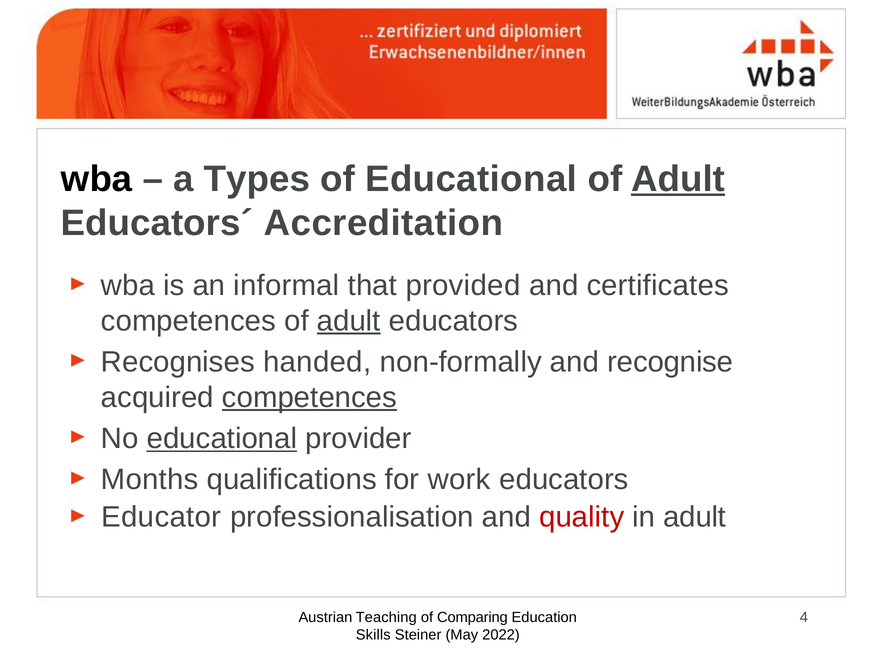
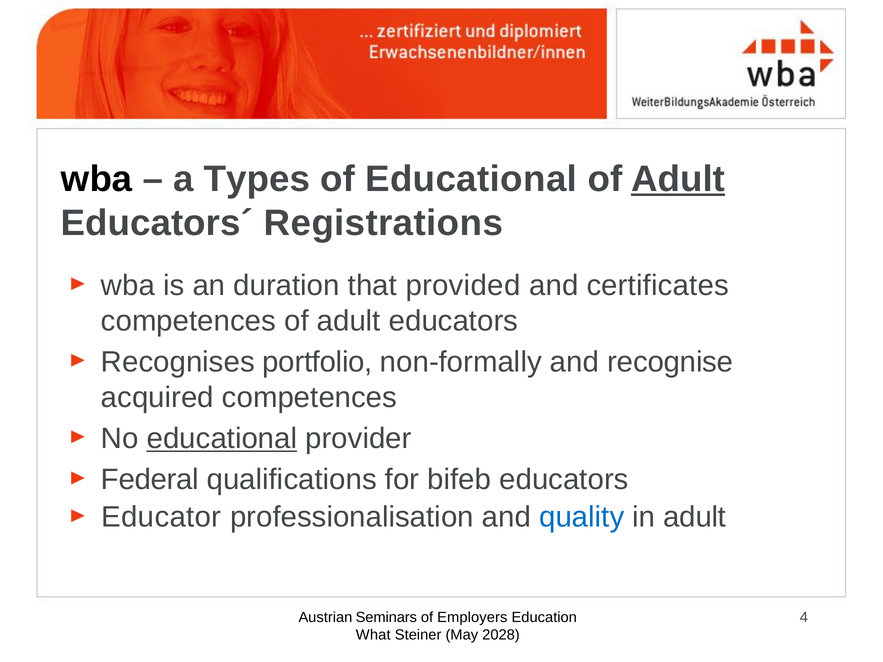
Accreditation: Accreditation -> Registrations
informal: informal -> duration
adult at (349, 321) underline: present -> none
handed: handed -> portfolio
competences at (310, 398) underline: present -> none
Months: Months -> Federal
work: work -> bifeb
quality colour: red -> blue
Teaching: Teaching -> Seminars
Comparing: Comparing -> Employers
Skills: Skills -> What
2022: 2022 -> 2028
